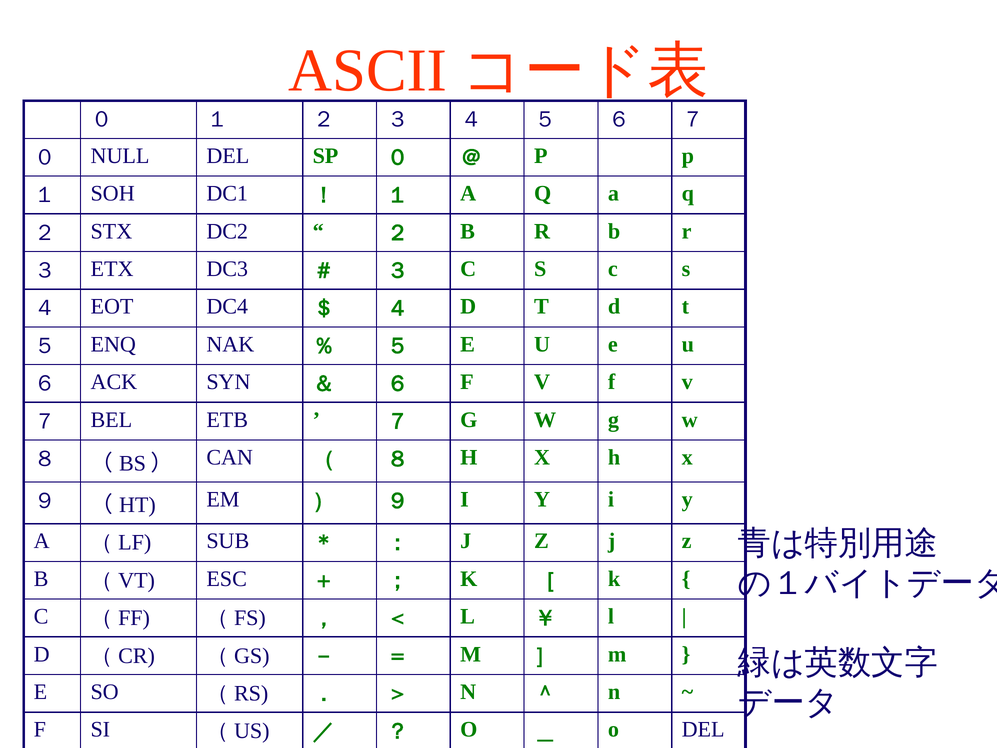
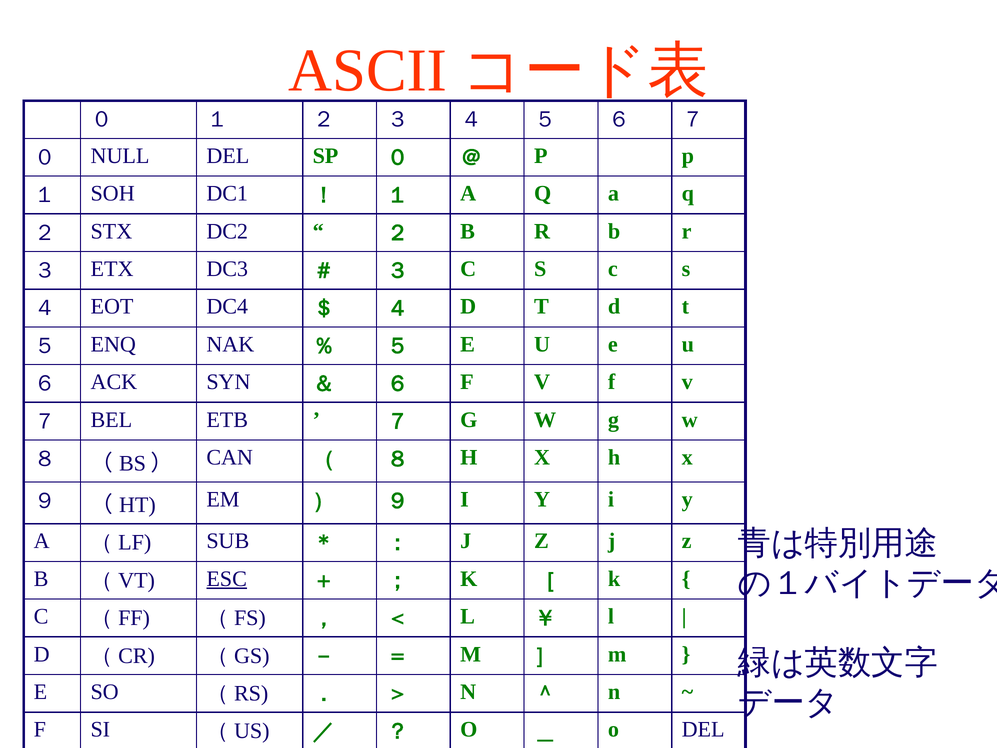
ESC underline: none -> present
